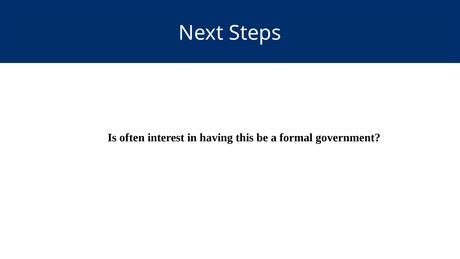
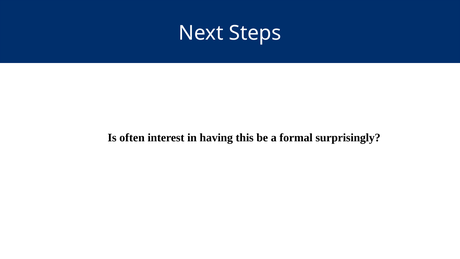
government: government -> surprisingly
